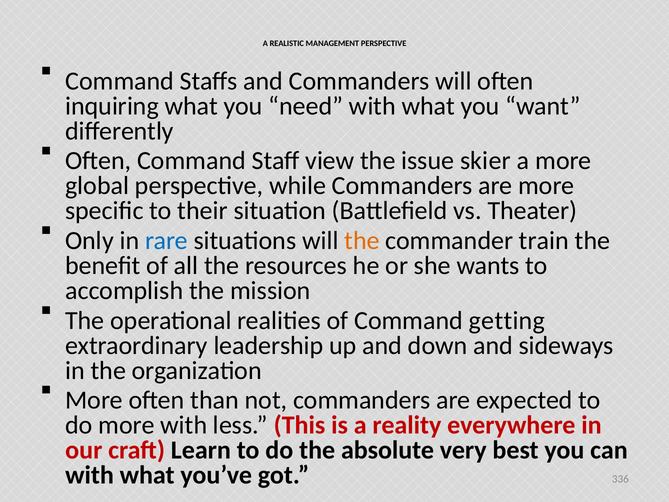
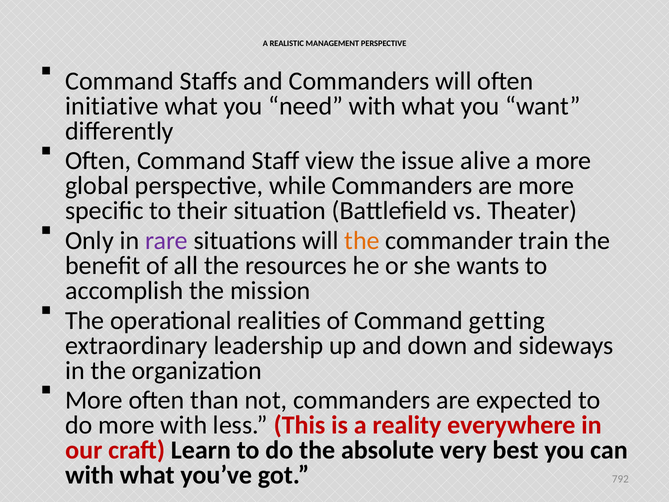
inquiring: inquiring -> initiative
skier: skier -> alive
rare colour: blue -> purple
336: 336 -> 792
